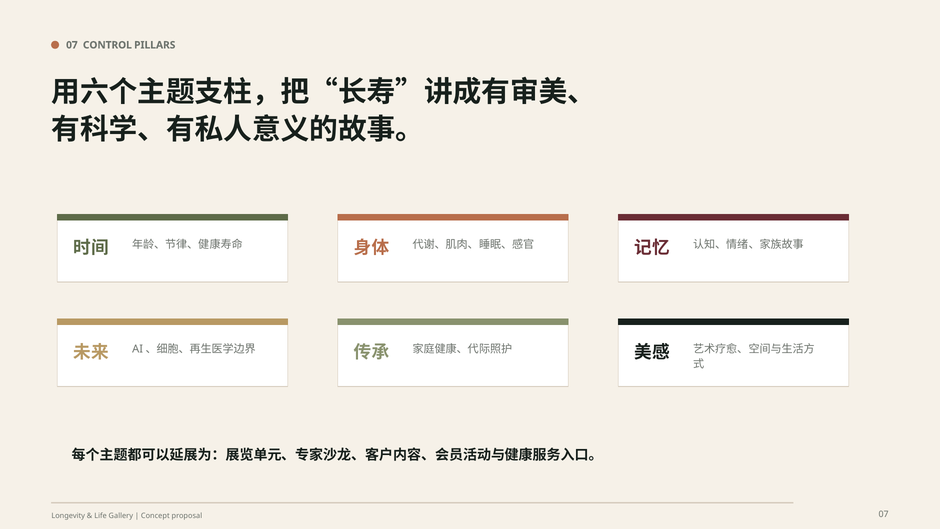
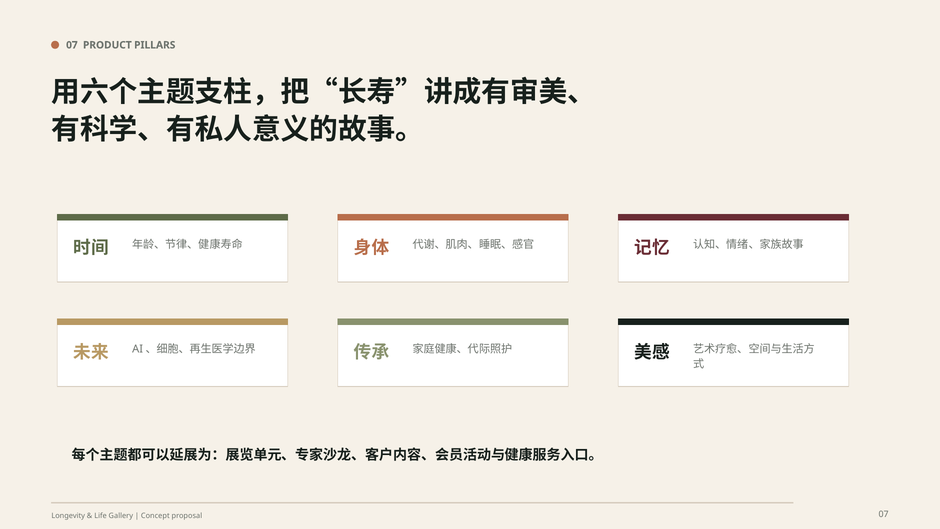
CONTROL: CONTROL -> PRODUCT
